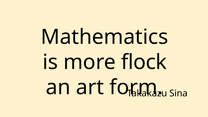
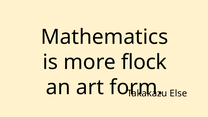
Sina: Sina -> Else
